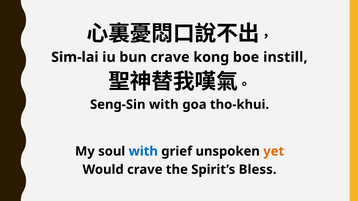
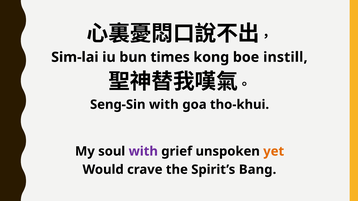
bun crave: crave -> times
with at (143, 152) colour: blue -> purple
Bless: Bless -> Bang
